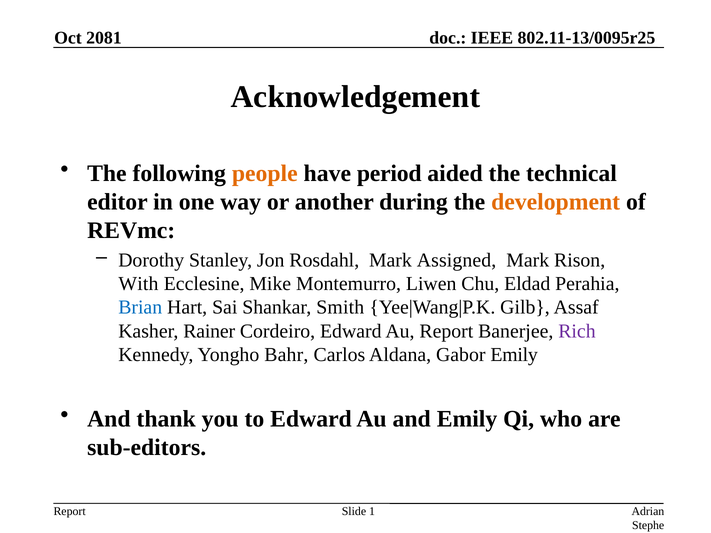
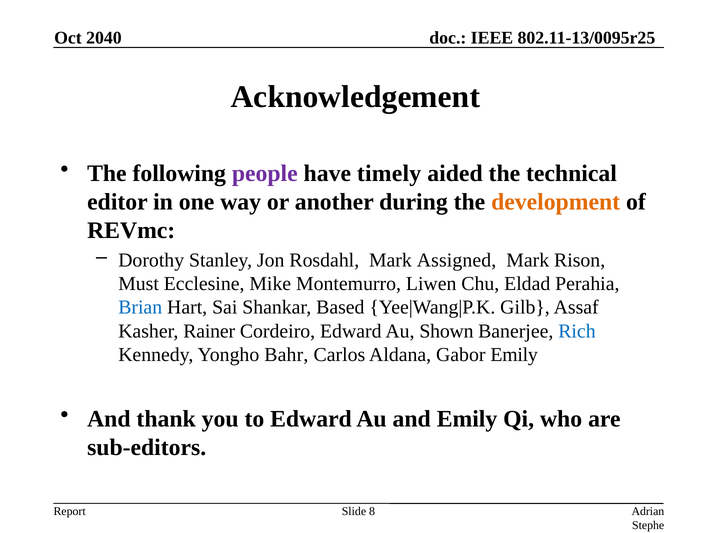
2081: 2081 -> 2040
people colour: orange -> purple
period: period -> timely
With: With -> Must
Smith: Smith -> Based
Au Report: Report -> Shown
Rich colour: purple -> blue
1: 1 -> 8
